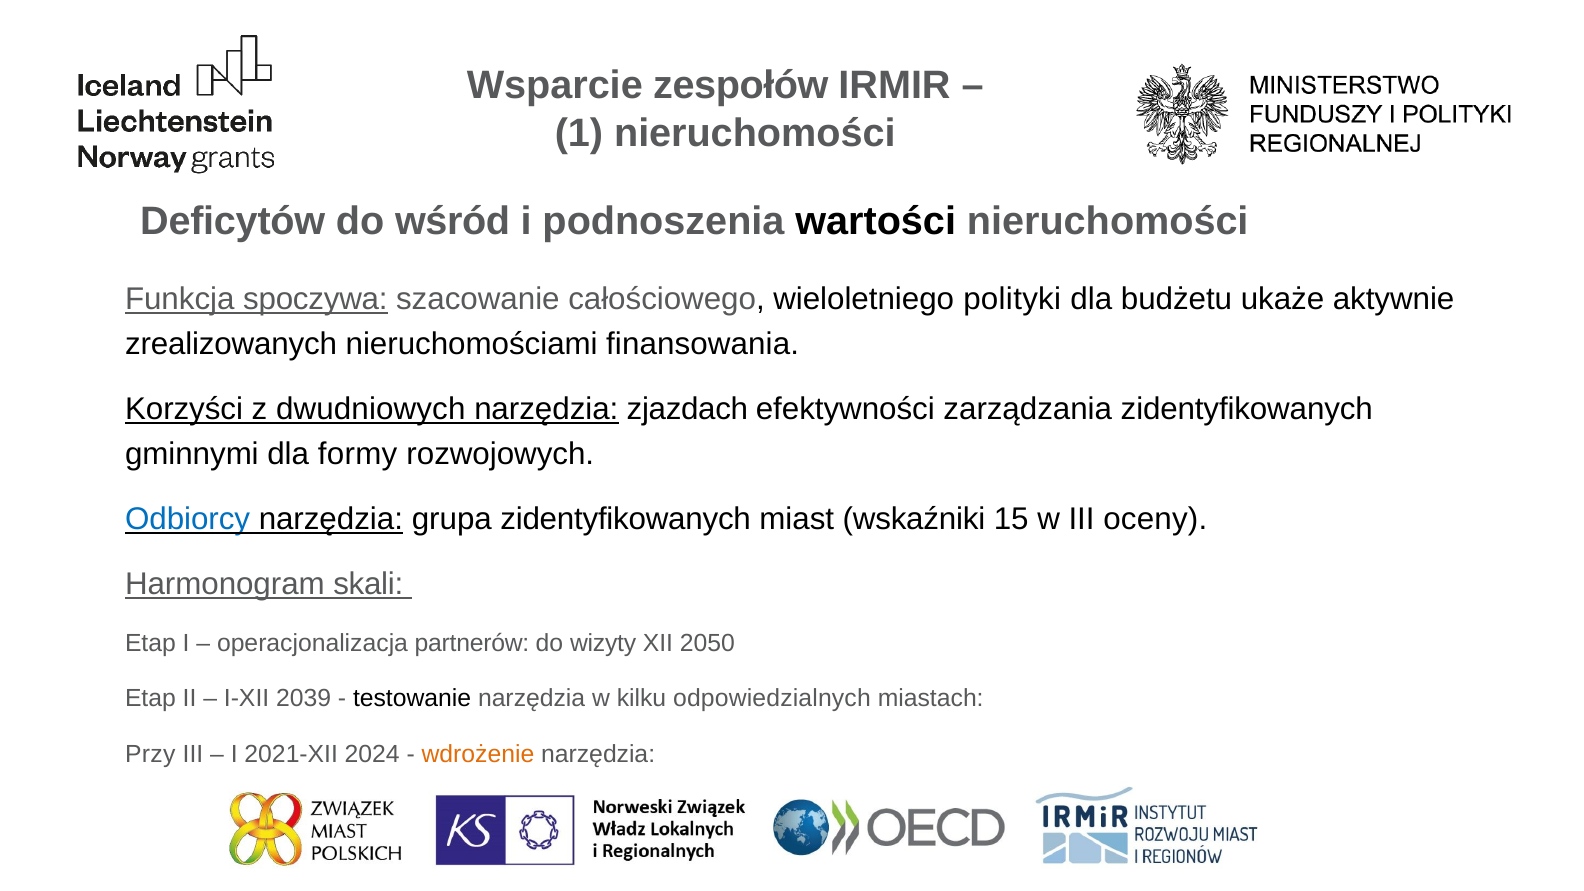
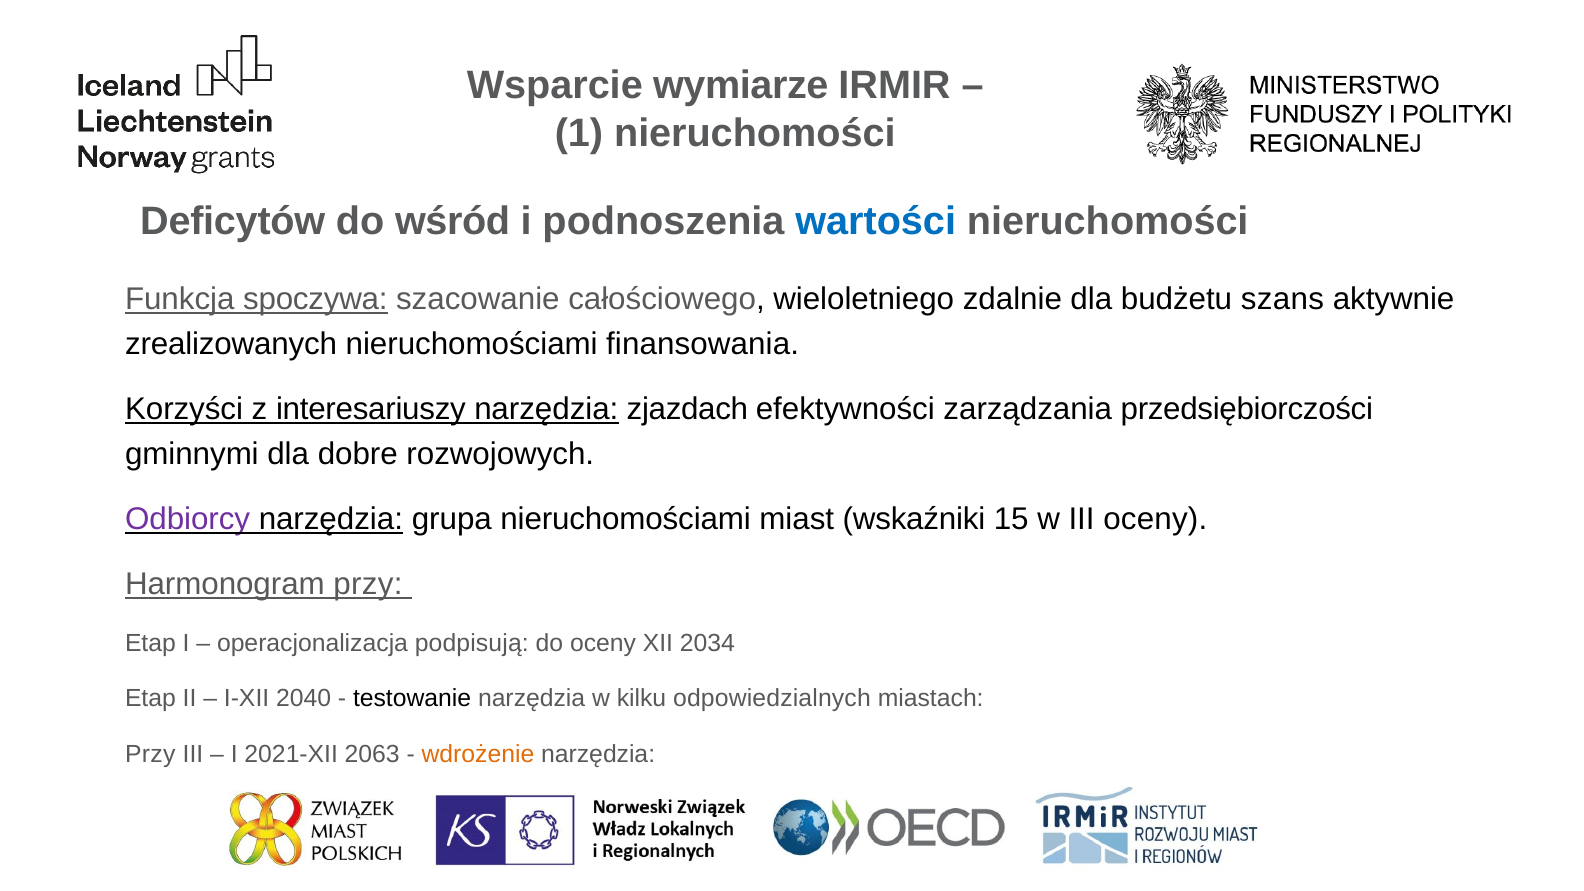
zespołów: zespołów -> wymiarze
wartości colour: black -> blue
polityki: polityki -> zdalnie
ukaże: ukaże -> szans
dwudniowych: dwudniowych -> interesariuszy
zarządzania zidentyfikowanych: zidentyfikowanych -> przedsiębiorczości
formy: formy -> dobre
Odbiorcy colour: blue -> purple
grupa zidentyfikowanych: zidentyfikowanych -> nieruchomościami
Harmonogram skali: skali -> przy
partnerów: partnerów -> podpisują
do wizyty: wizyty -> oceny
2050: 2050 -> 2034
2039: 2039 -> 2040
2024: 2024 -> 2063
